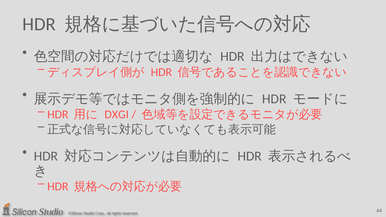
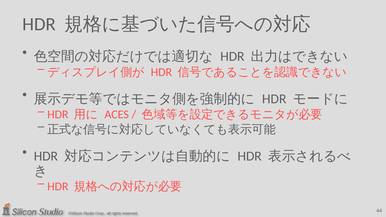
DXGI: DXGI -> ACES
